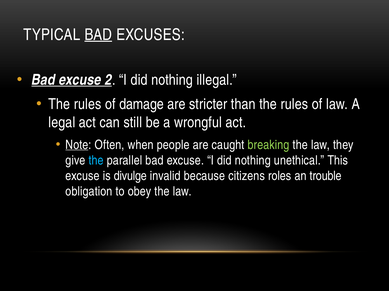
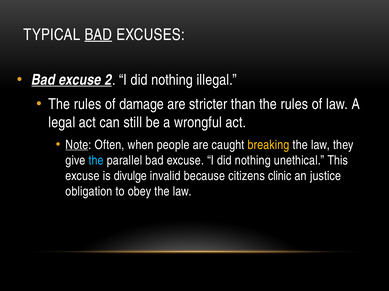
breaking colour: light green -> yellow
roles: roles -> clinic
trouble: trouble -> justice
